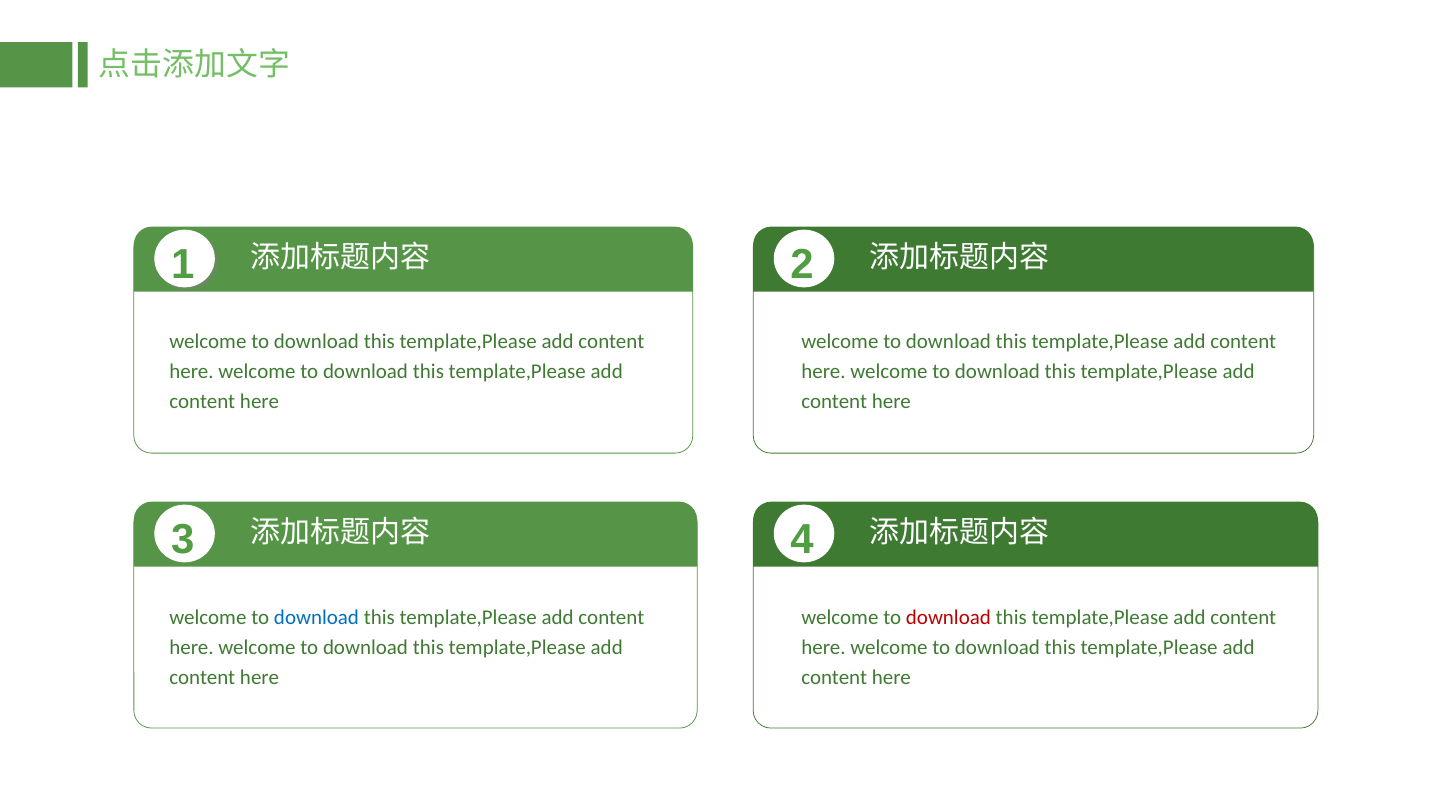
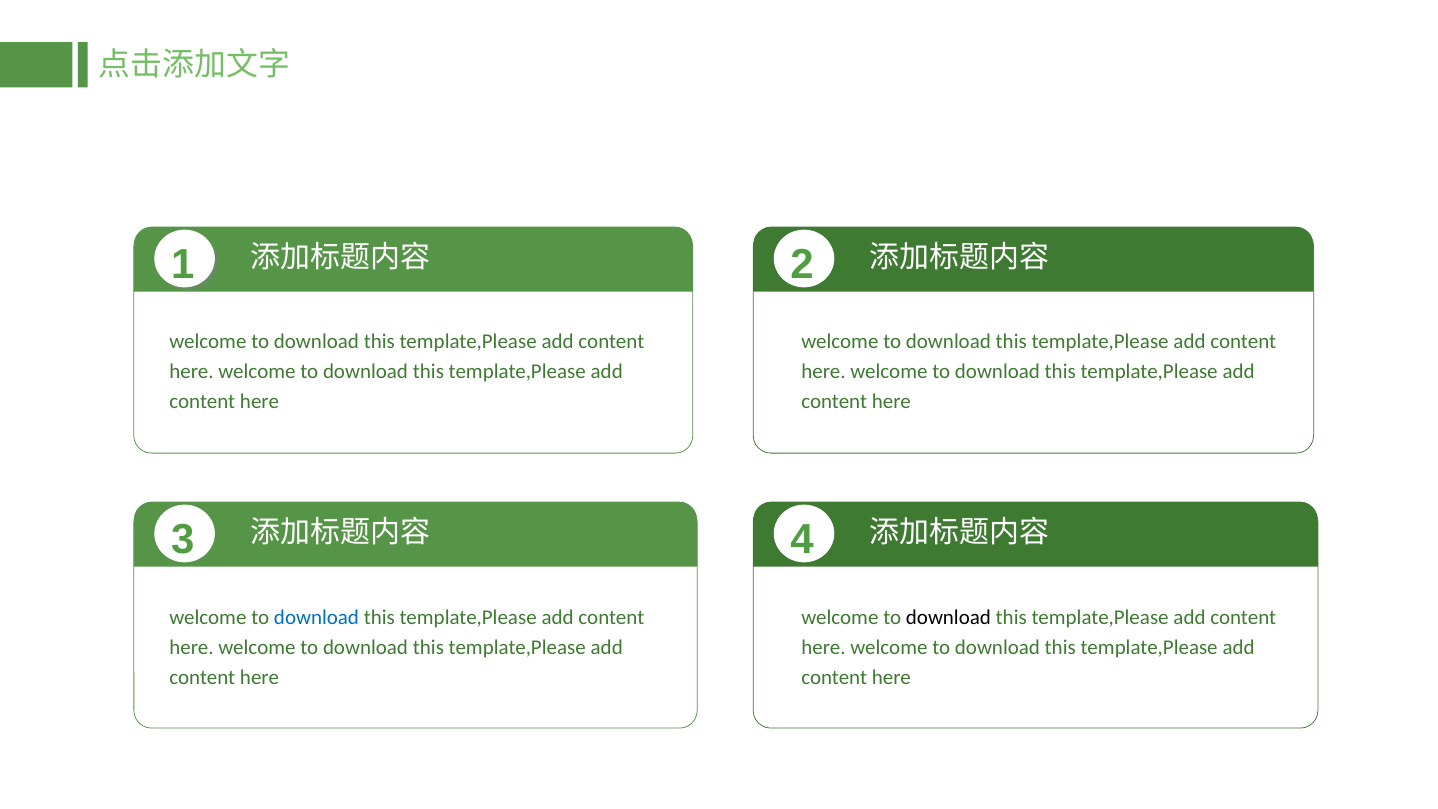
download at (948, 618) colour: red -> black
